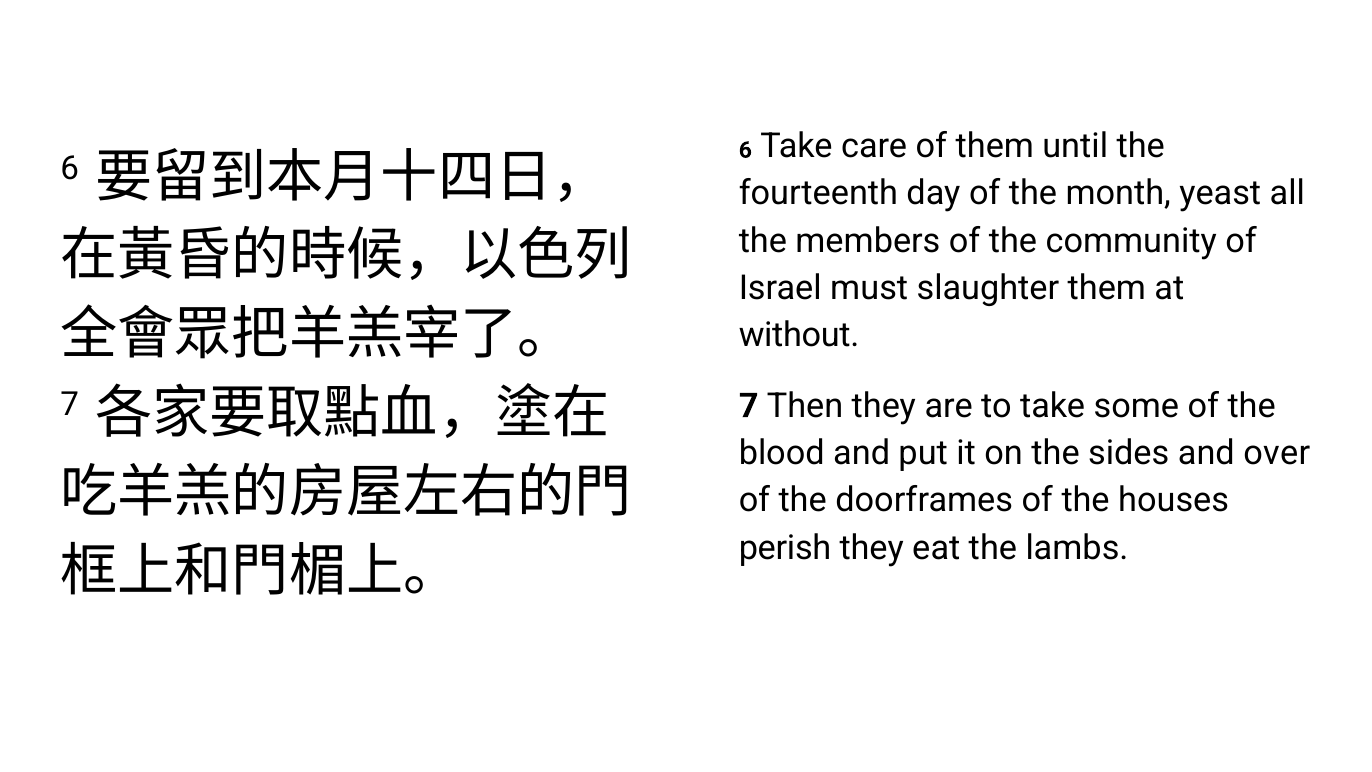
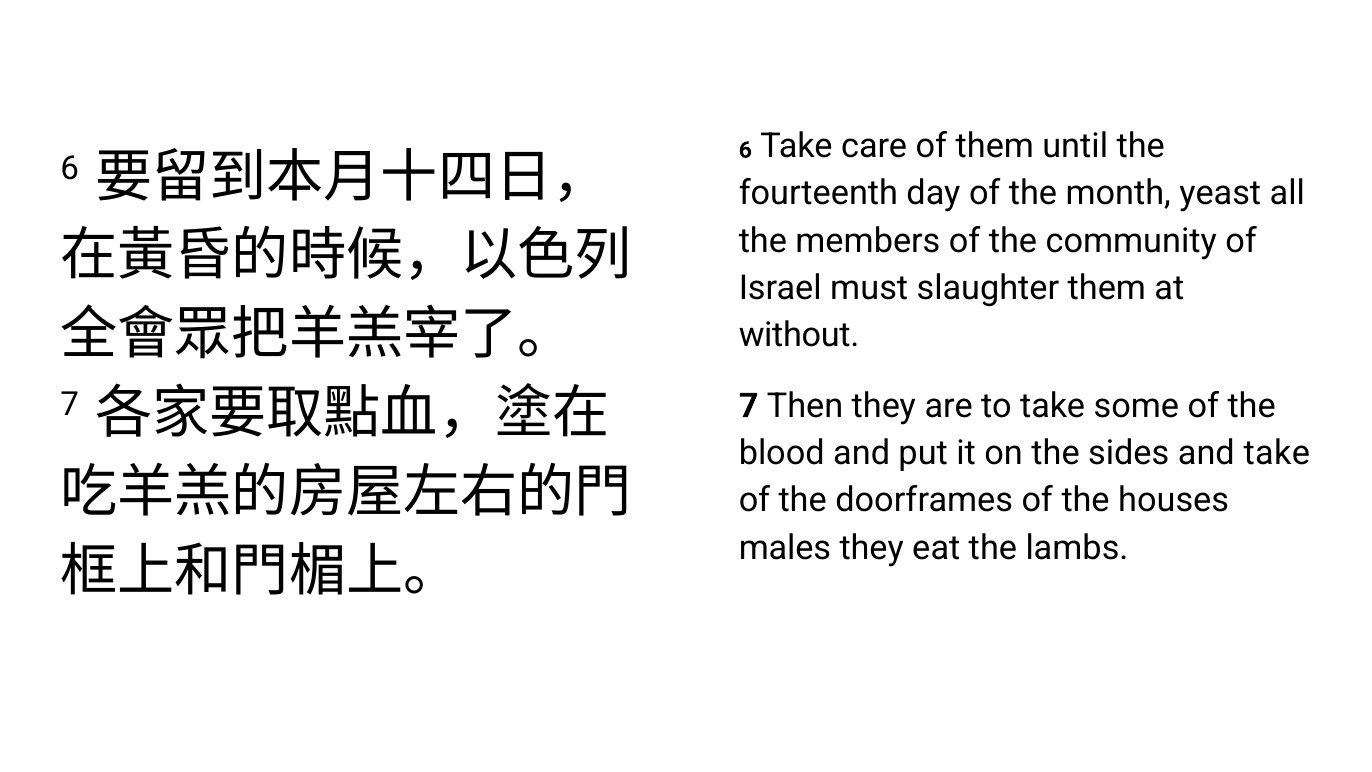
and over: over -> take
perish: perish -> males
